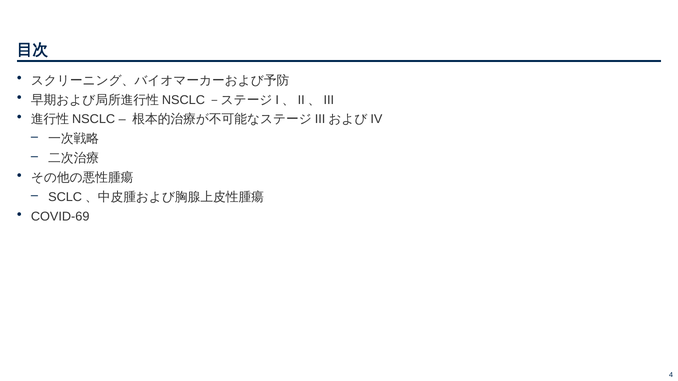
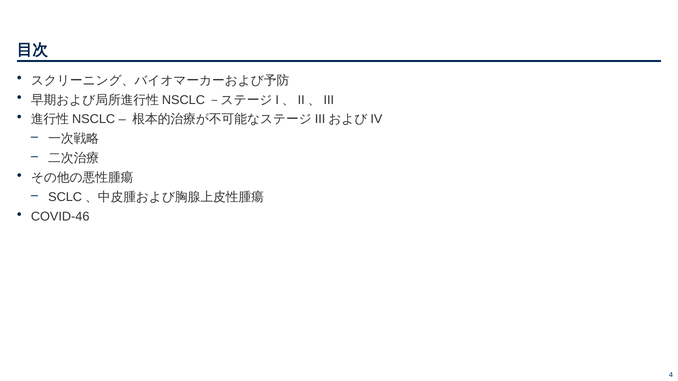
COVID-69: COVID-69 -> COVID-46
